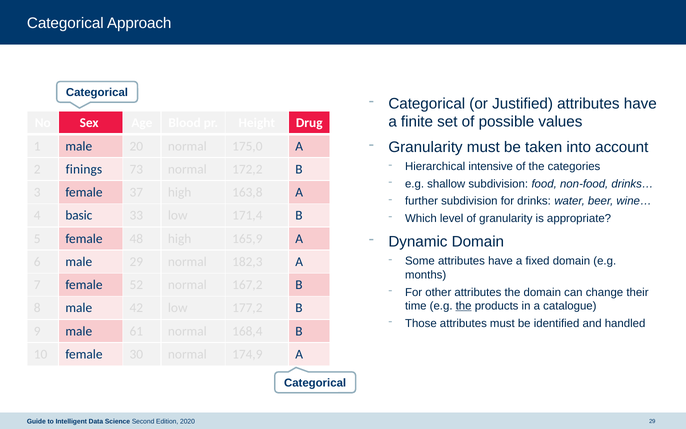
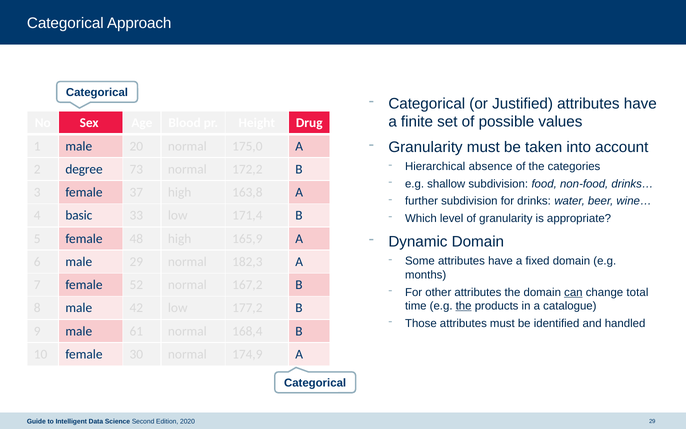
intensive: intensive -> absence
finings: finings -> degree
can underline: none -> present
their: their -> total
